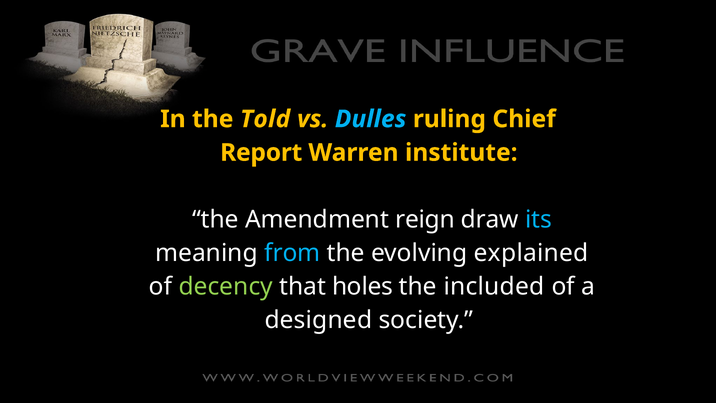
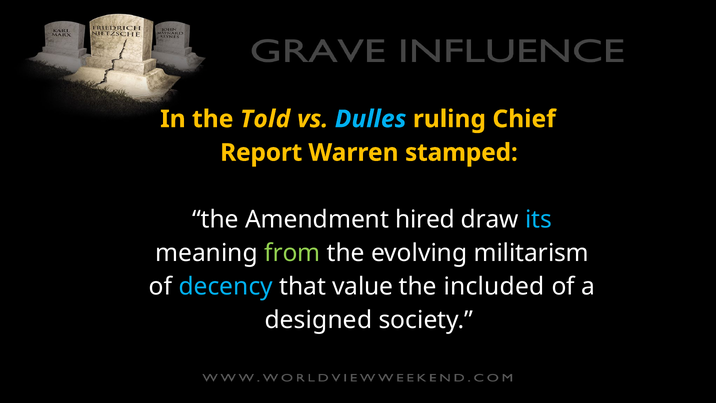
institute: institute -> stamped
reign: reign -> hired
from colour: light blue -> light green
explained: explained -> militarism
decency colour: light green -> light blue
holes: holes -> value
